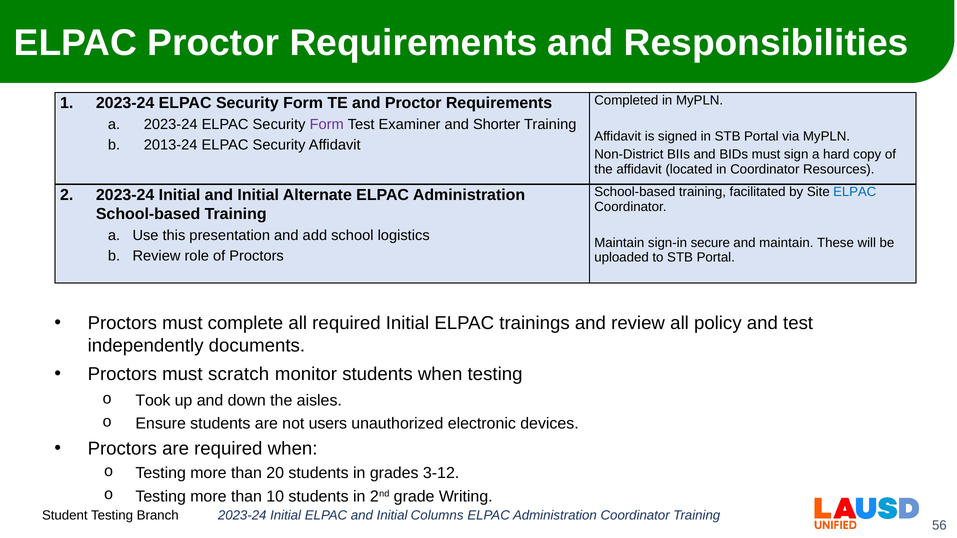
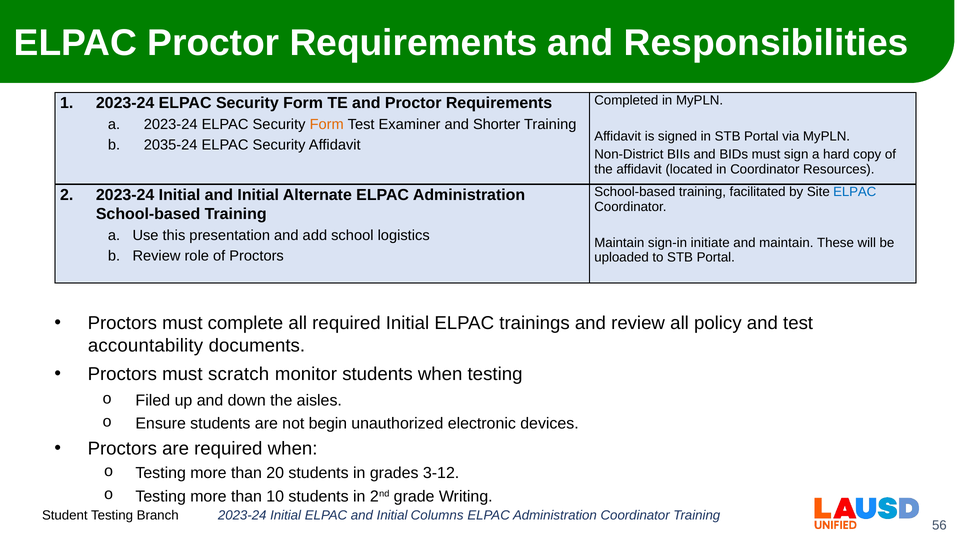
Form at (327, 124) colour: purple -> orange
2013-24: 2013-24 -> 2035-24
secure: secure -> initiate
independently: independently -> accountability
Took: Took -> Filed
users: users -> begin
